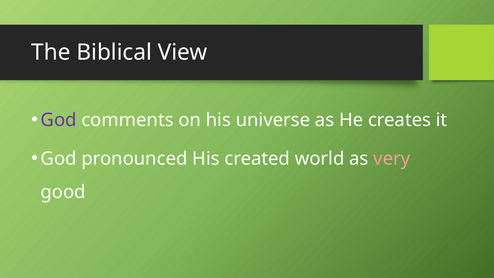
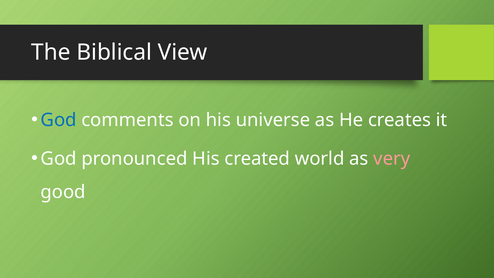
God at (59, 120) colour: purple -> blue
